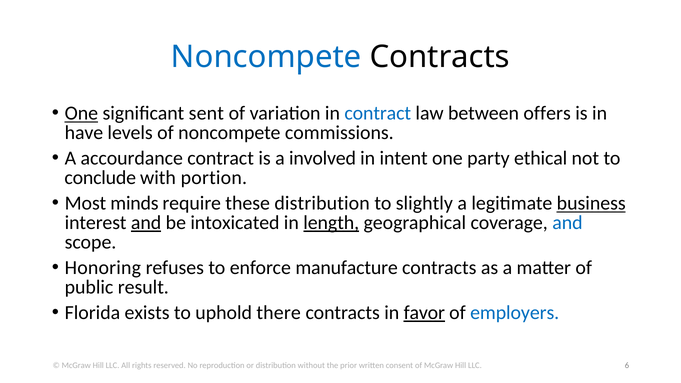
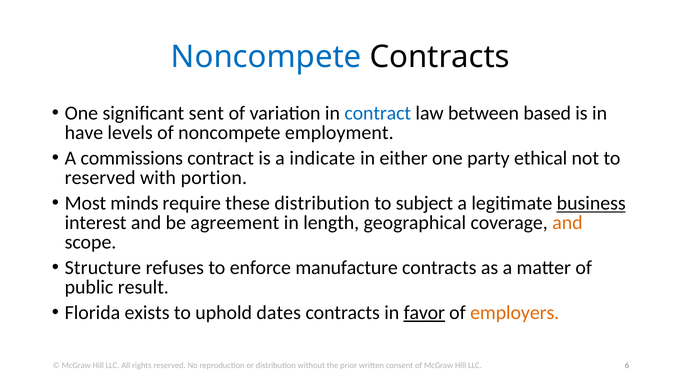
One at (81, 113) underline: present -> none
offers: offers -> based
commissions: commissions -> employment
accourdance: accourdance -> commissions
involved: involved -> indicate
intent: intent -> either
conclude at (100, 178): conclude -> reserved
slightly: slightly -> subject
and at (146, 223) underline: present -> none
intoxicated: intoxicated -> agreement
length underline: present -> none
and at (567, 223) colour: blue -> orange
Honoring: Honoring -> Structure
there: there -> dates
employers colour: blue -> orange
